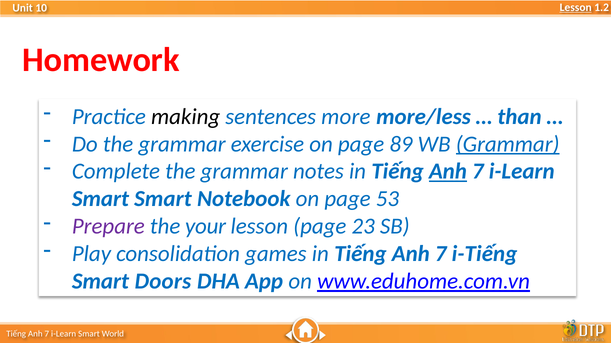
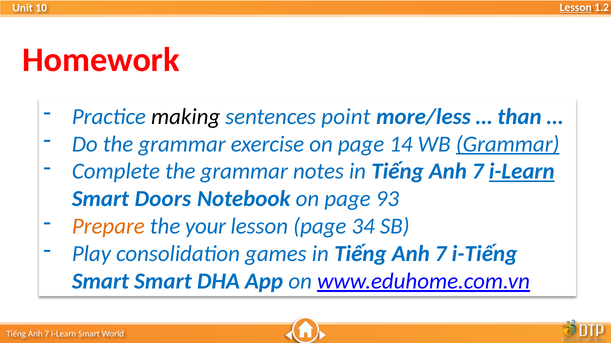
more: more -> point
89: 89 -> 14
Anh at (448, 172) underline: present -> none
i-Learn at (522, 172) underline: none -> present
Smart Smart: Smart -> Doors
53: 53 -> 93
Prepare colour: purple -> orange
23: 23 -> 34
Smart Doors: Doors -> Smart
